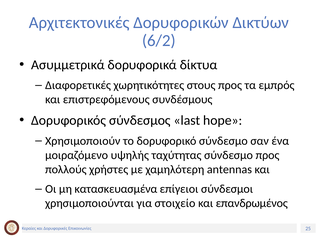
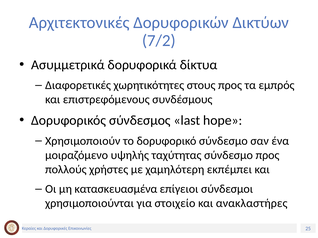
6/2: 6/2 -> 7/2
antennas: antennas -> εκπέμπει
επανδρωμένος: επανδρωμένος -> ανακλαστήρες
